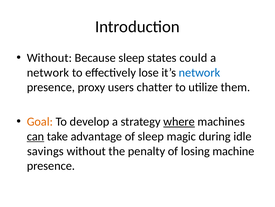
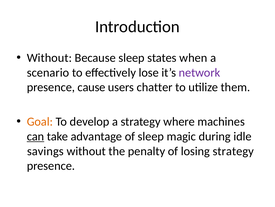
could: could -> when
network at (48, 72): network -> scenario
network at (199, 72) colour: blue -> purple
proxy: proxy -> cause
where underline: present -> none
losing machine: machine -> strategy
